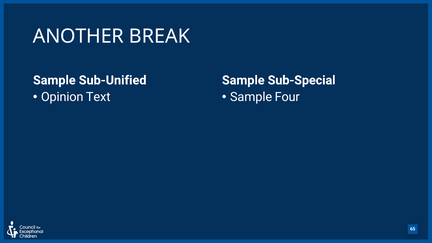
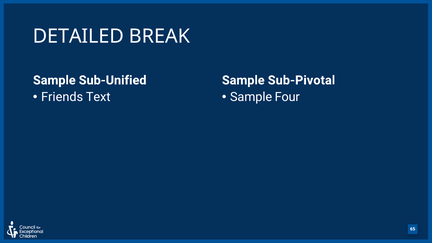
ANOTHER: ANOTHER -> DETAILED
Sub-Special: Sub-Special -> Sub-Pivotal
Opinion: Opinion -> Friends
